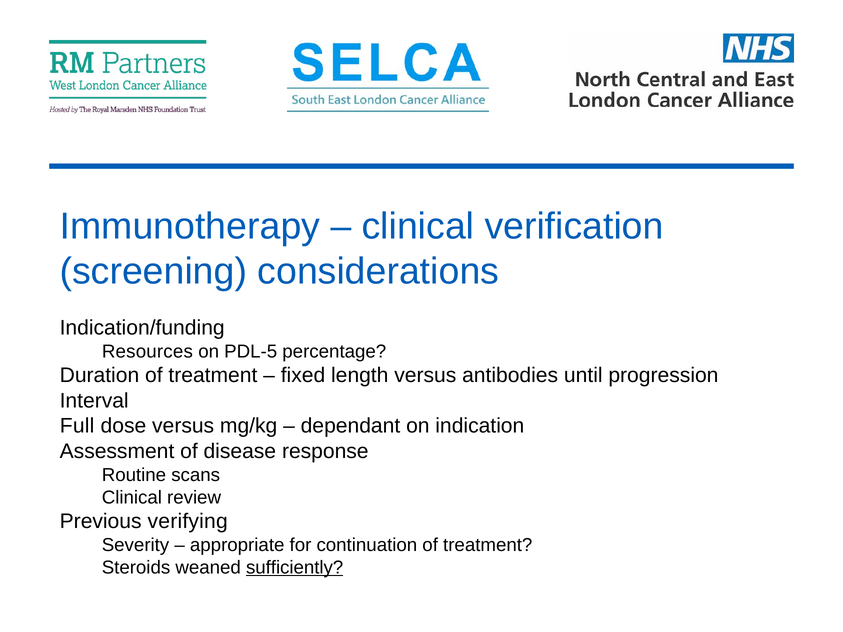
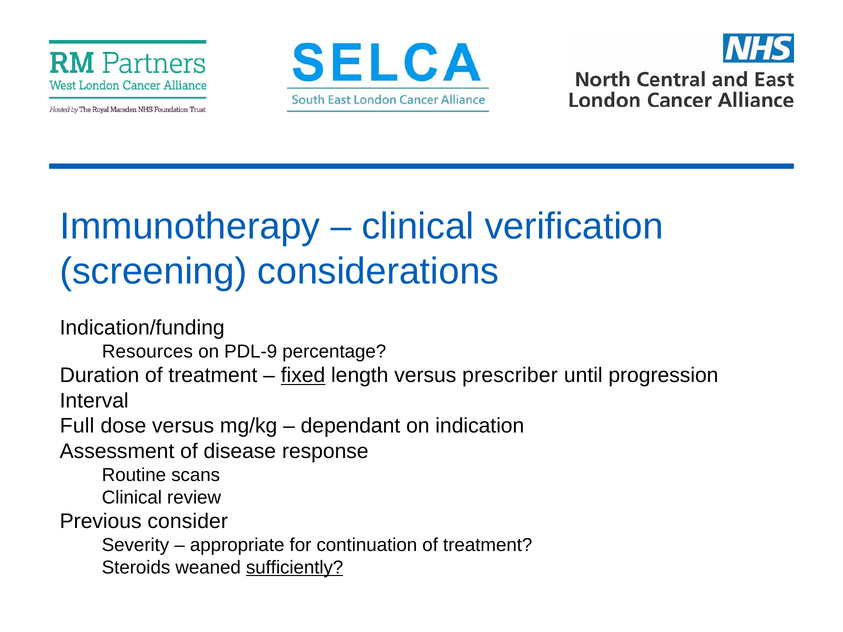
PDL-5: PDL-5 -> PDL-9
fixed underline: none -> present
antibodies: antibodies -> prescriber
verifying: verifying -> consider
